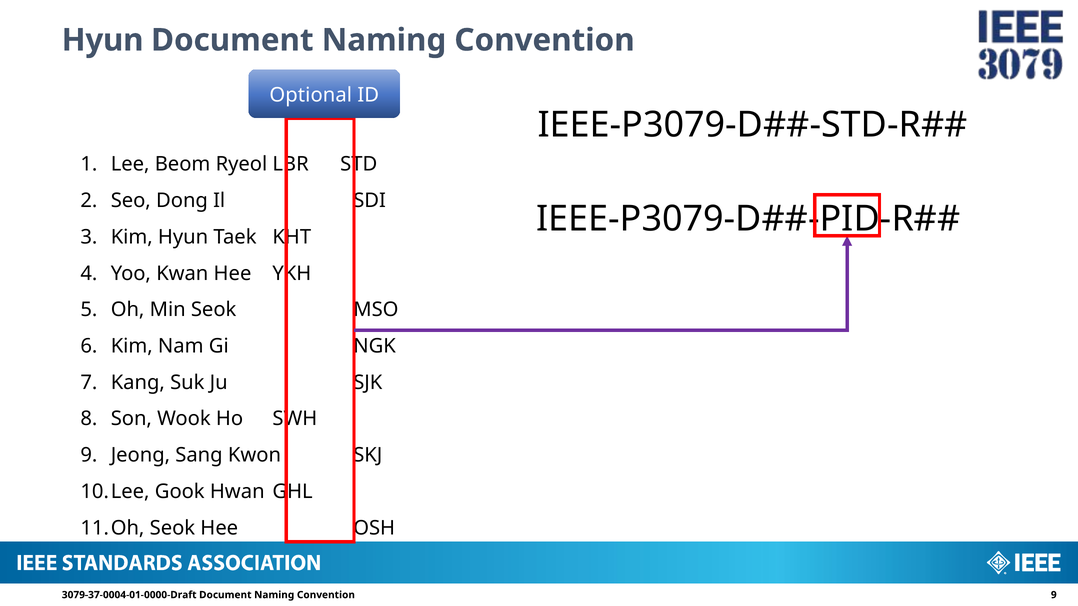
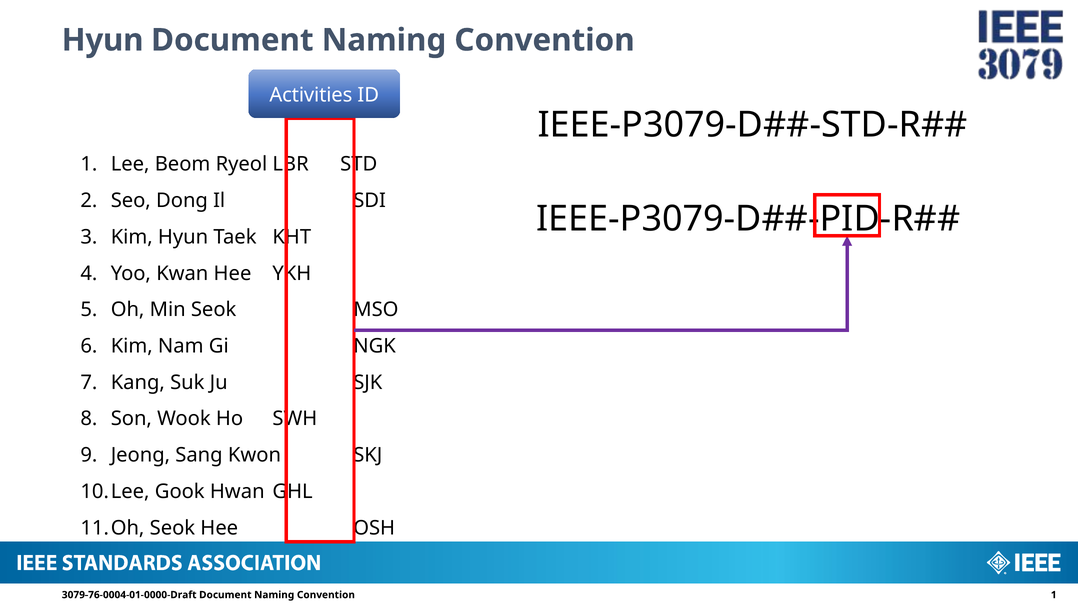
Optional: Optional -> Activities
3079-37-0004-01-0000-Draft: 3079-37-0004-01-0000-Draft -> 3079-76-0004-01-0000-Draft
Convention 9: 9 -> 1
